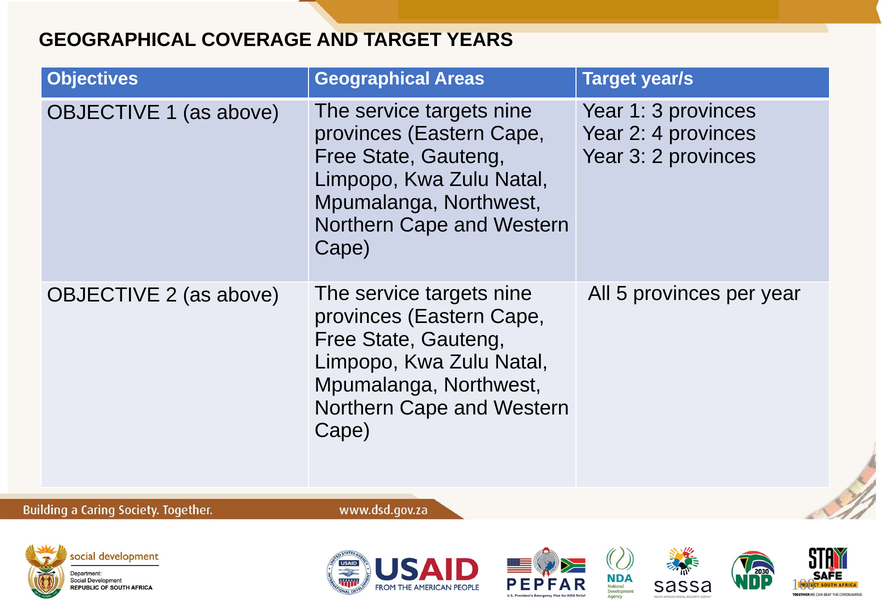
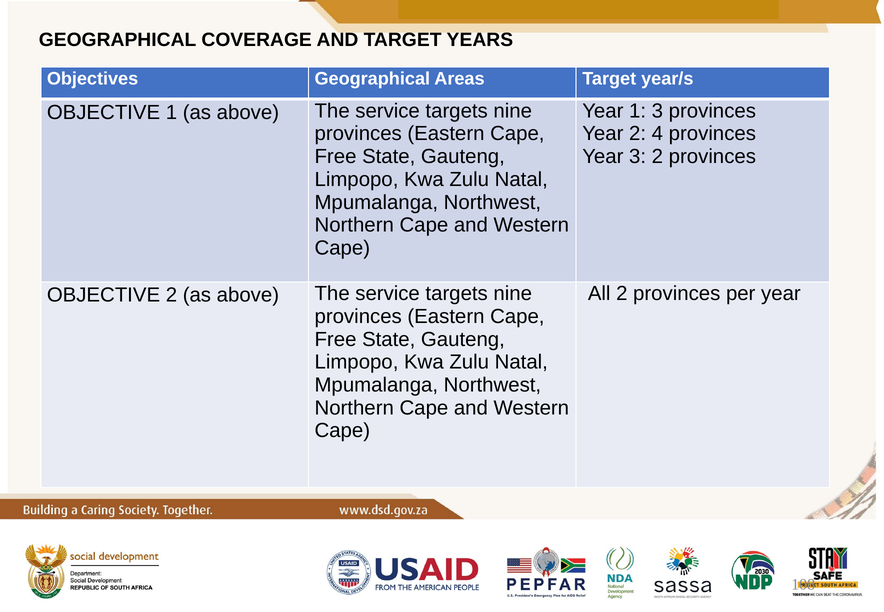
All 5: 5 -> 2
